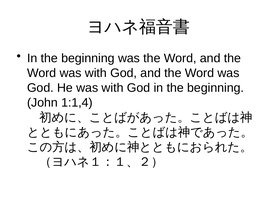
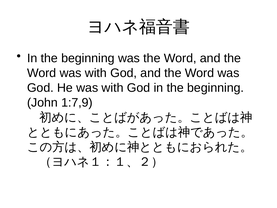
1:1,4: 1:1,4 -> 1:7,9
